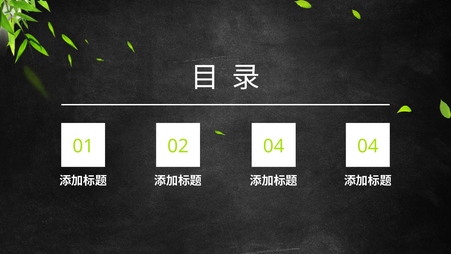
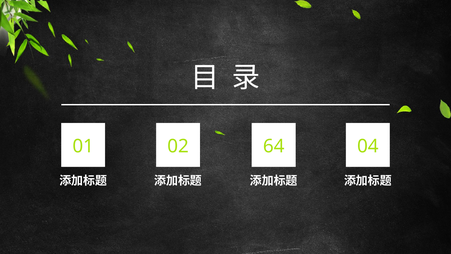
02 04: 04 -> 64
